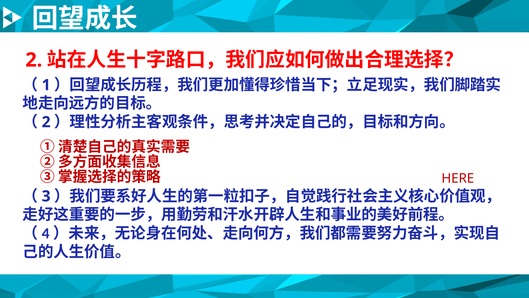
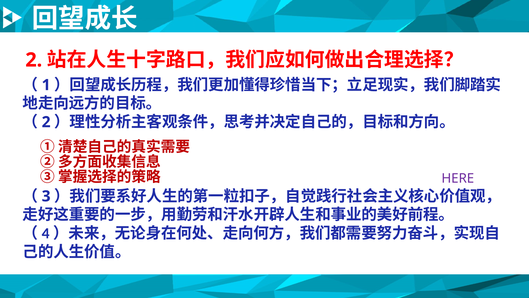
HERE at (458, 178) colour: red -> purple
